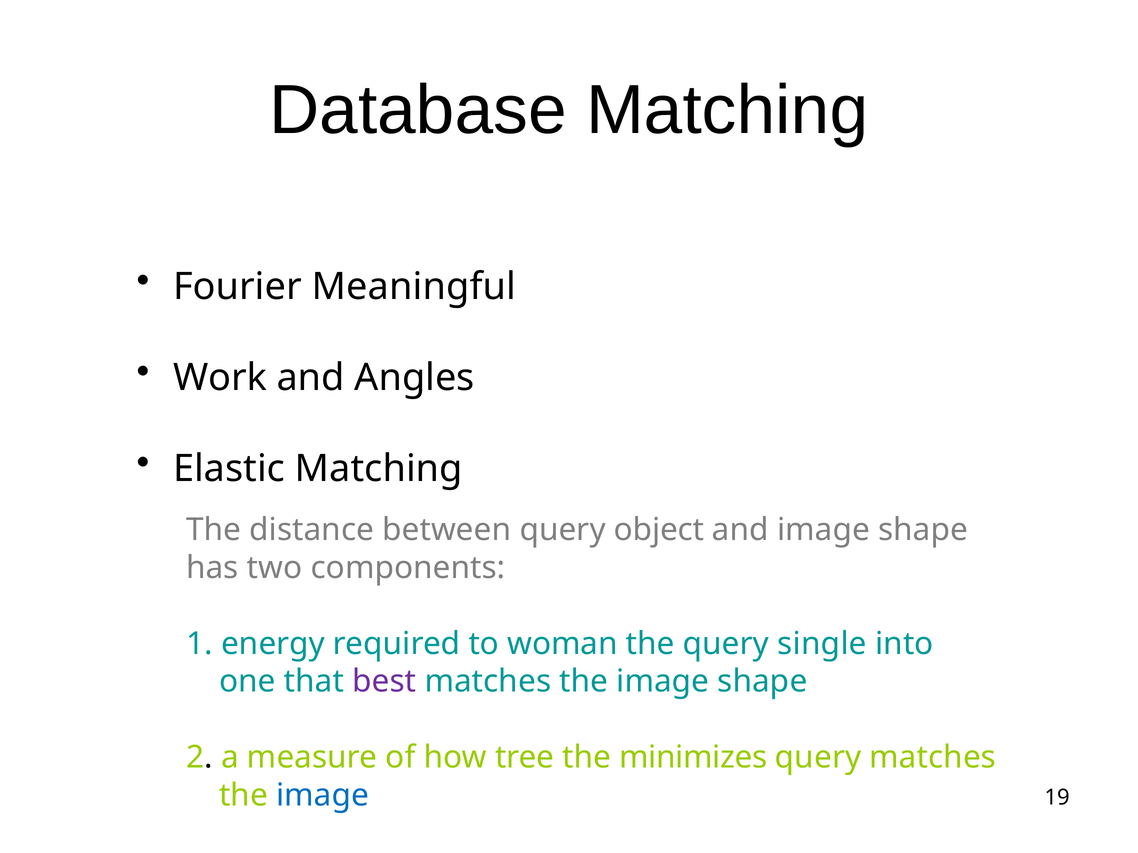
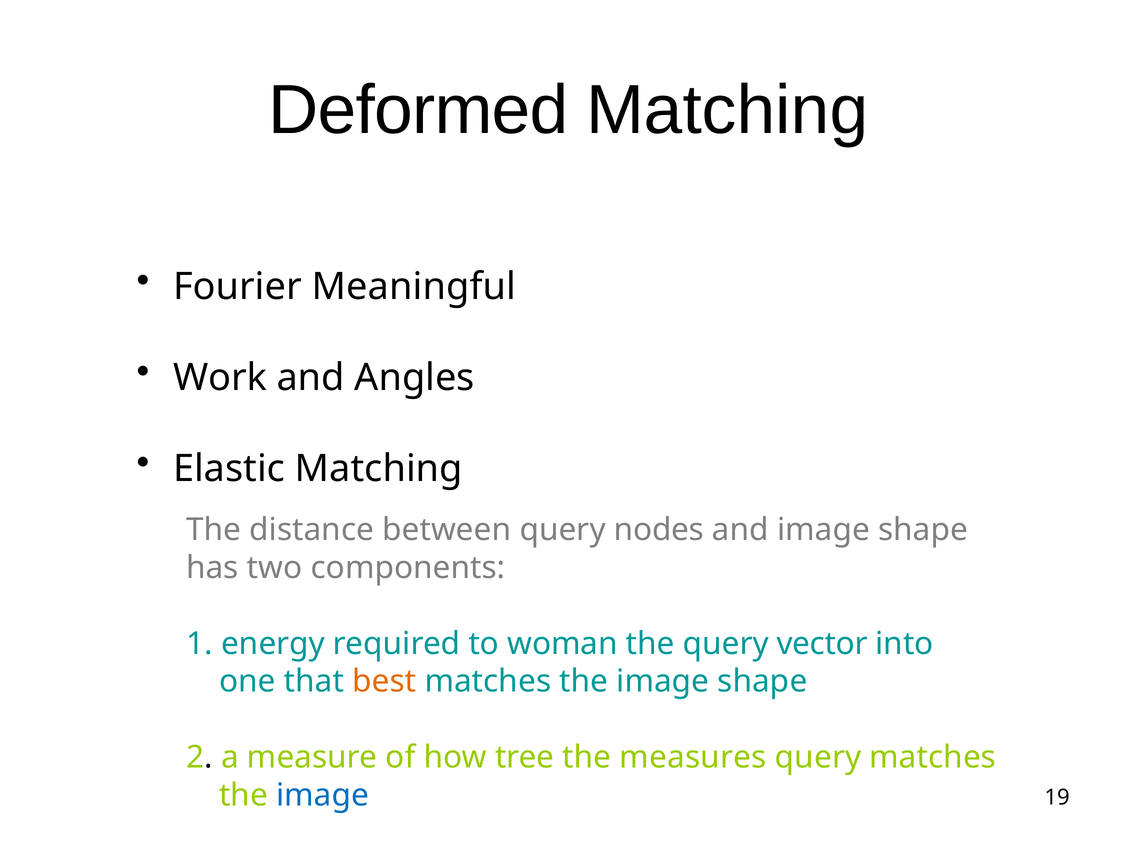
Database: Database -> Deformed
object: object -> nodes
single: single -> vector
best colour: purple -> orange
minimizes: minimizes -> measures
